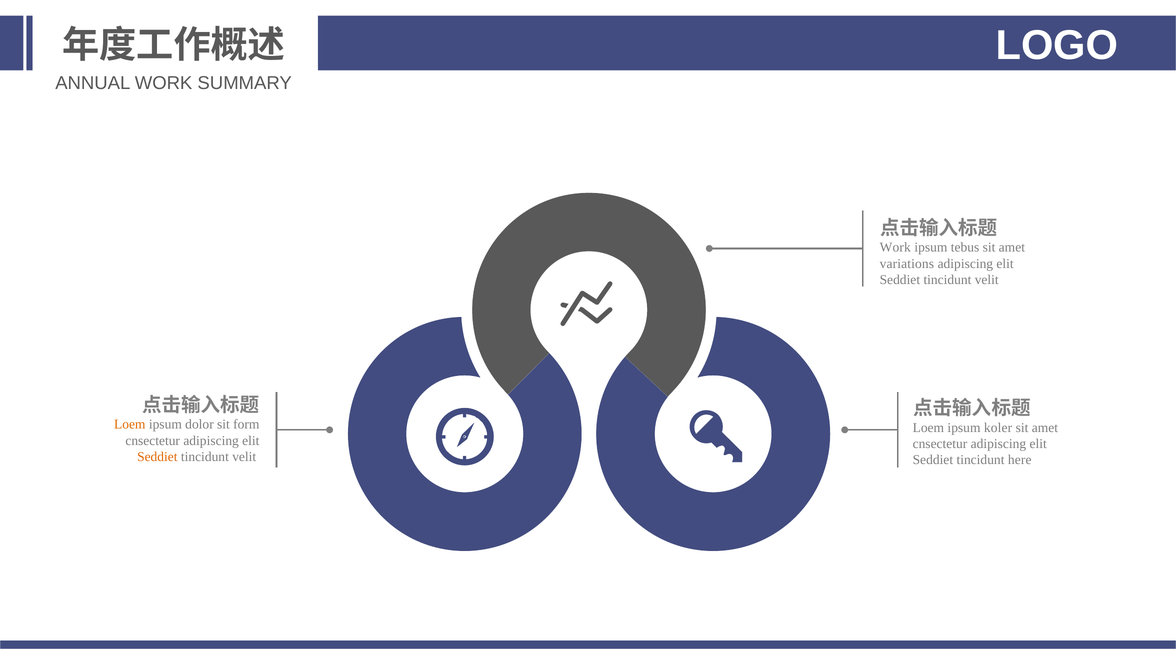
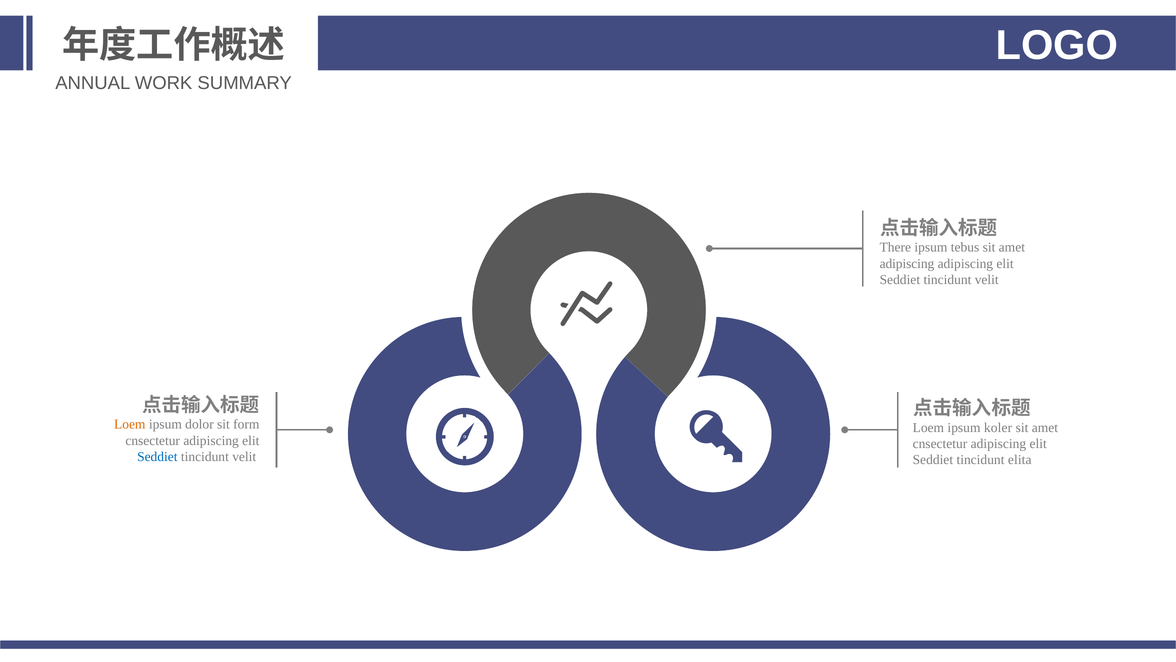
Work at (895, 247): Work -> There
variations at (907, 263): variations -> adipiscing
Seddiet at (157, 456) colour: orange -> blue
here: here -> elita
